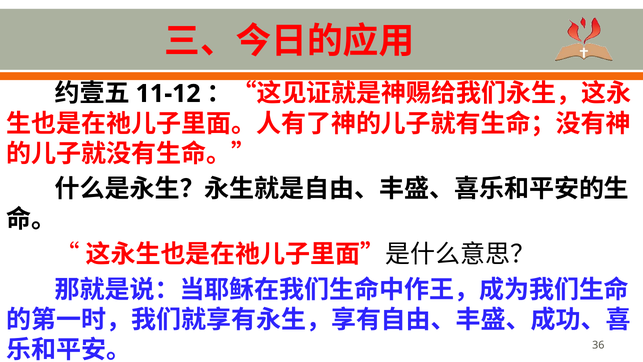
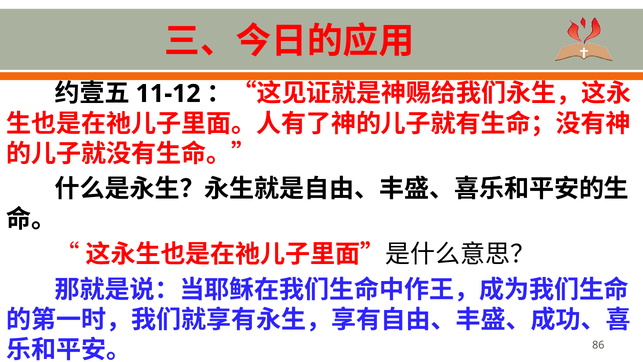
36: 36 -> 86
